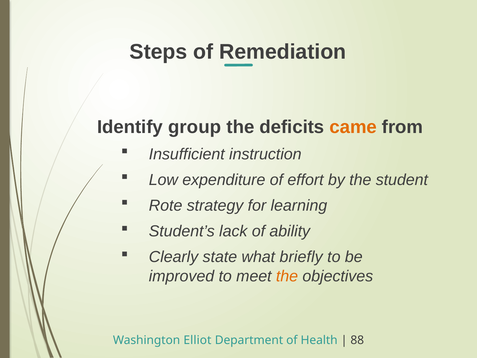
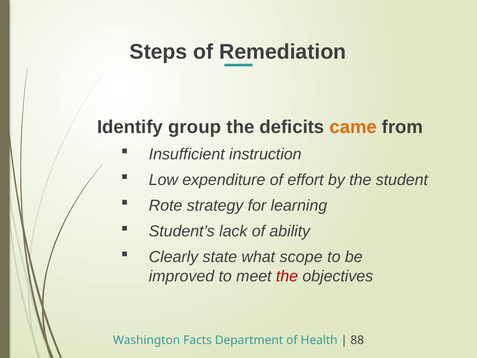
briefly: briefly -> scope
the at (287, 276) colour: orange -> red
Elliot: Elliot -> Facts
